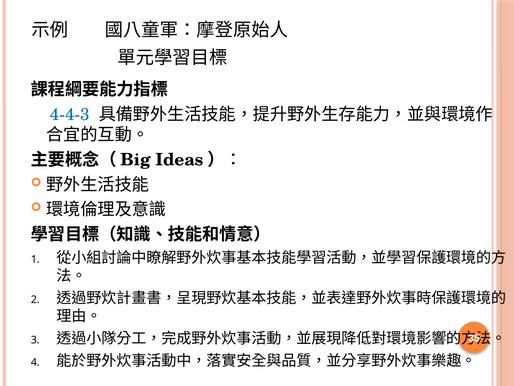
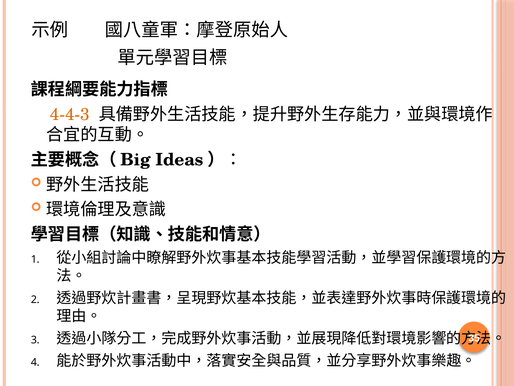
4-4-3 colour: blue -> orange
